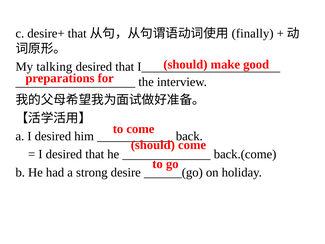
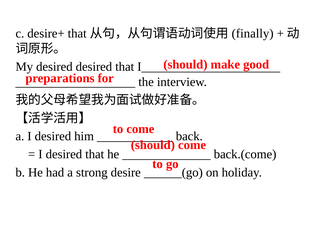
My talking: talking -> desired
